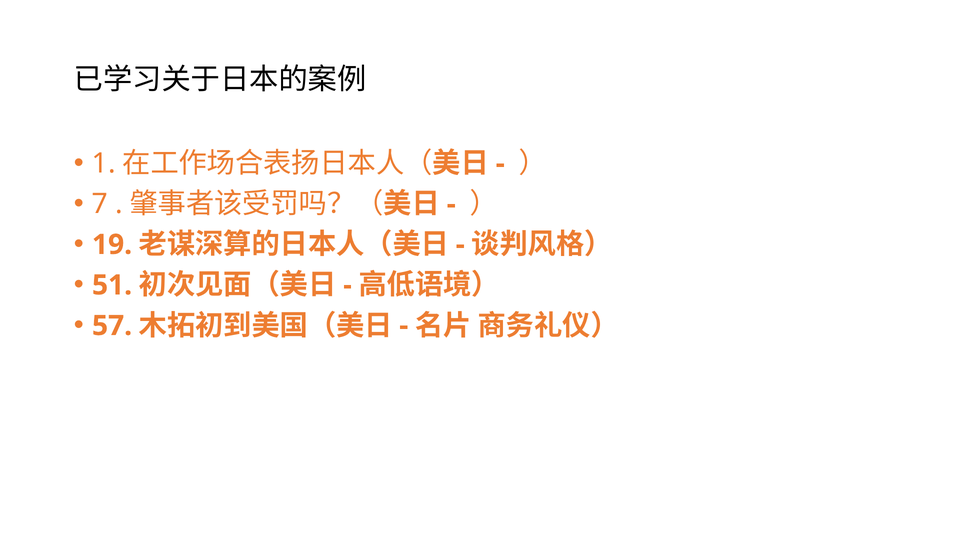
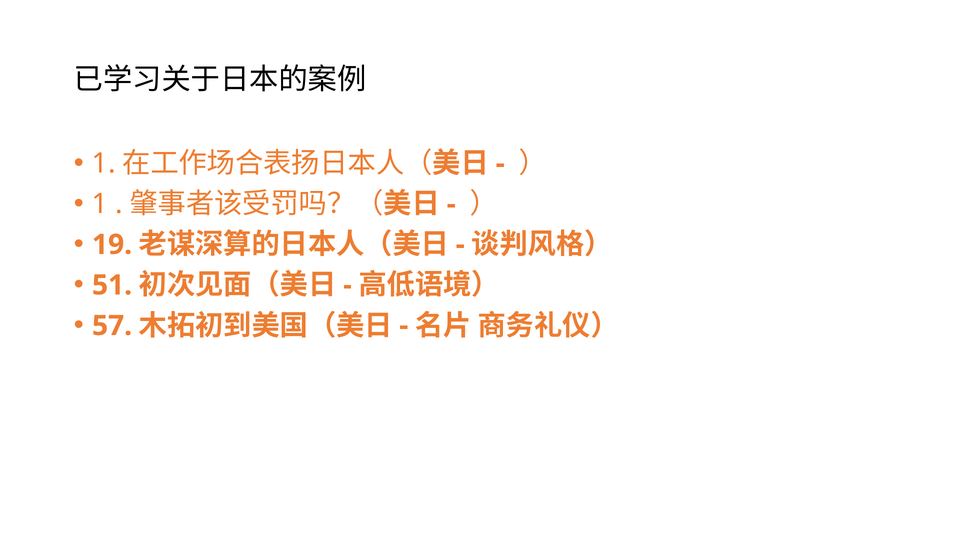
7 at (100, 204): 7 -> 1
